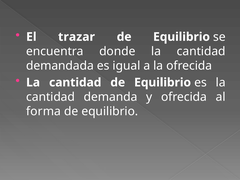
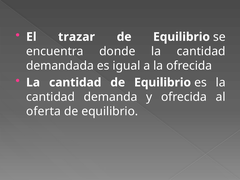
forma: forma -> oferta
